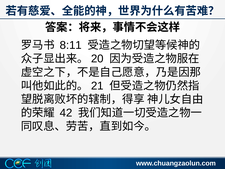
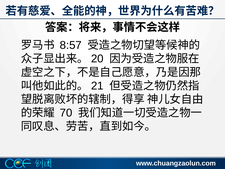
8:11: 8:11 -> 8:57
42: 42 -> 70
